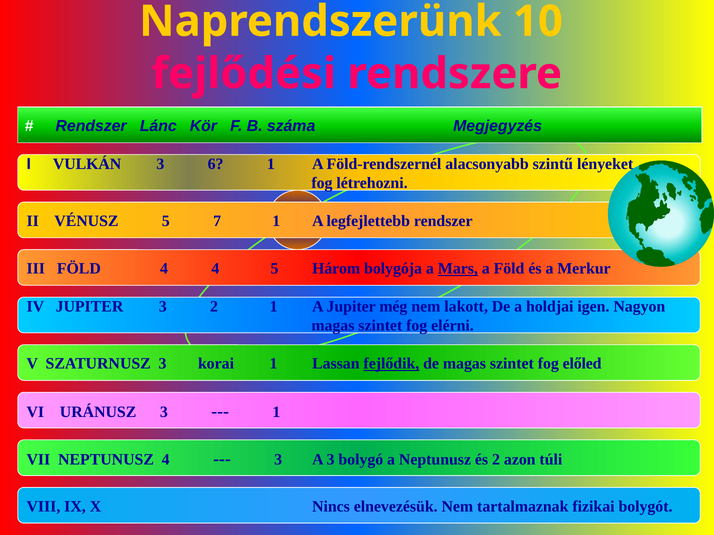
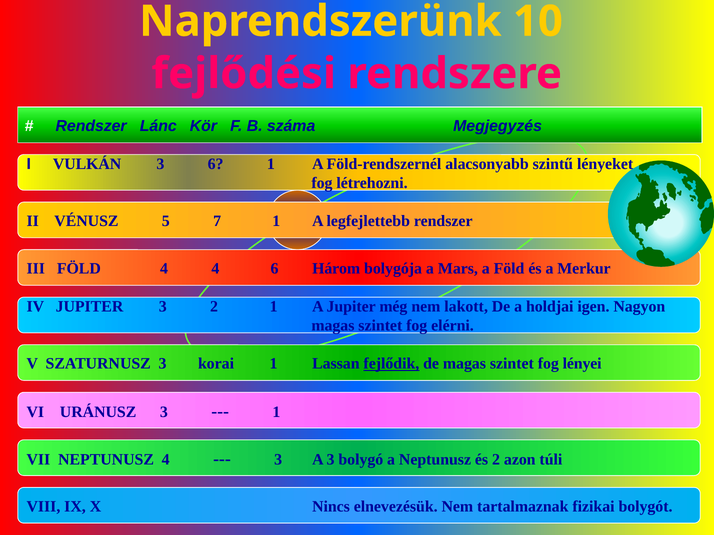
4 5: 5 -> 6
Mars underline: present -> none
előled: előled -> lényei
